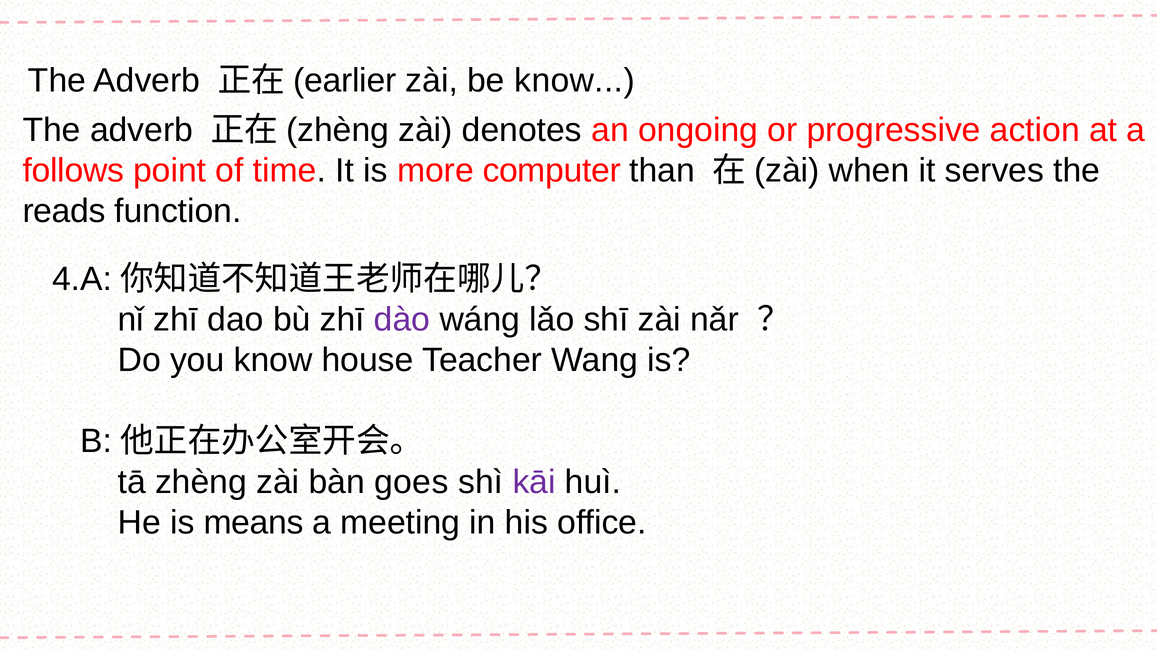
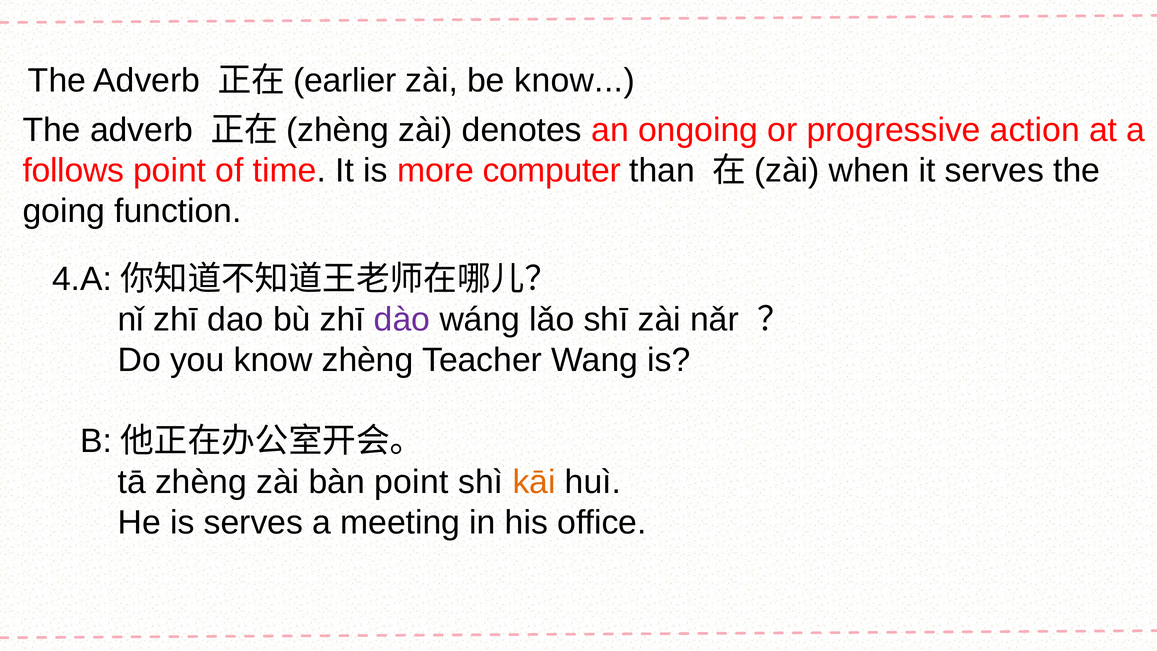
reads: reads -> going
know house: house -> zhèng
bàn goes: goes -> point
kāi colour: purple -> orange
is means: means -> serves
